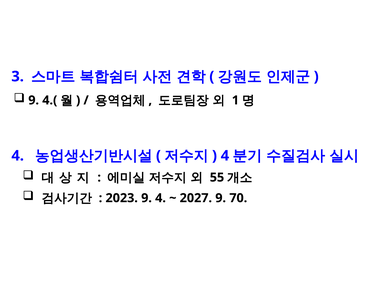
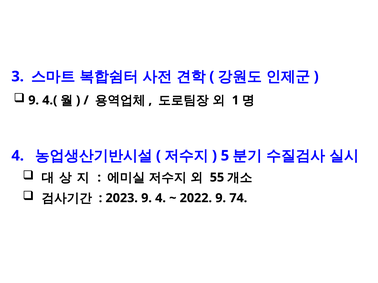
4 at (225, 156): 4 -> 5
2027: 2027 -> 2022
70: 70 -> 74
